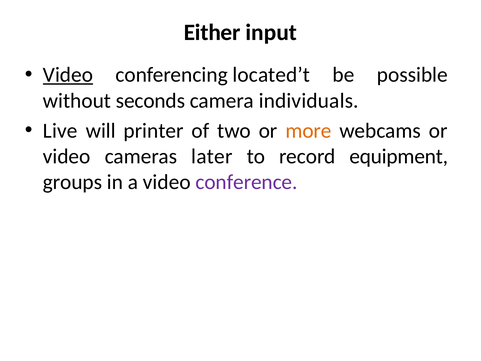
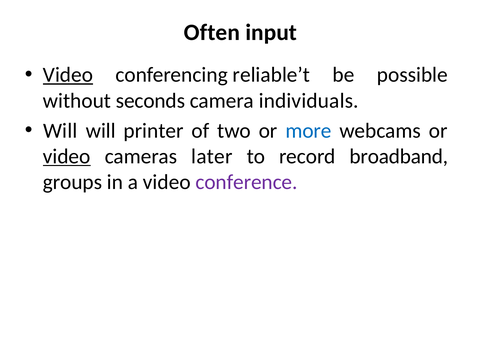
Either: Either -> Often
located’t: located’t -> reliable’t
Live at (60, 131): Live -> Will
more colour: orange -> blue
video at (67, 156) underline: none -> present
equipment: equipment -> broadband
